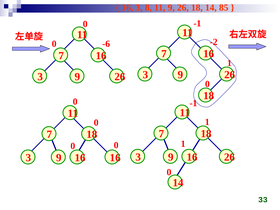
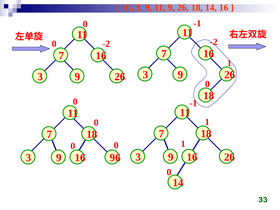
16 3 8: 8 -> 9
14 85: 85 -> 16
-6 at (106, 44): -6 -> -2
16 at (115, 158): 16 -> 96
